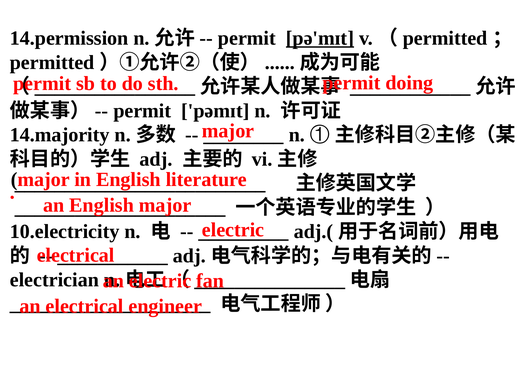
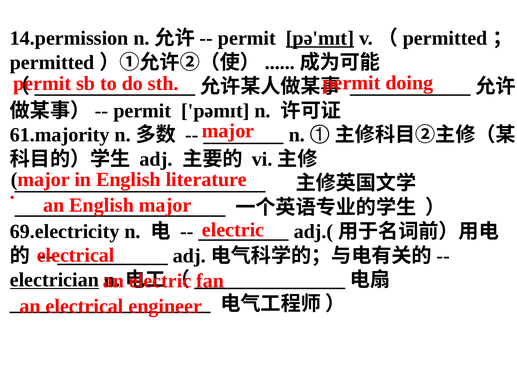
14.majority: 14.majority -> 61.majority
10.electricity: 10.electricity -> 69.electricity
electrician underline: none -> present
